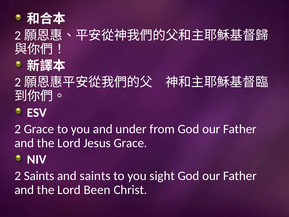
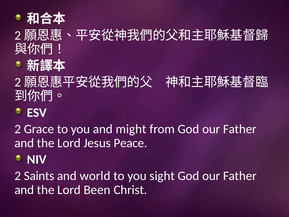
under: under -> might
Jesus Grace: Grace -> Peace
and saints: saints -> world
